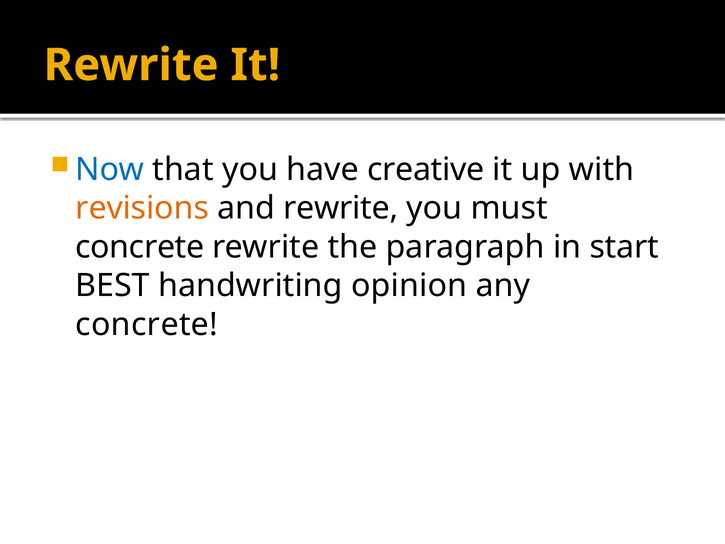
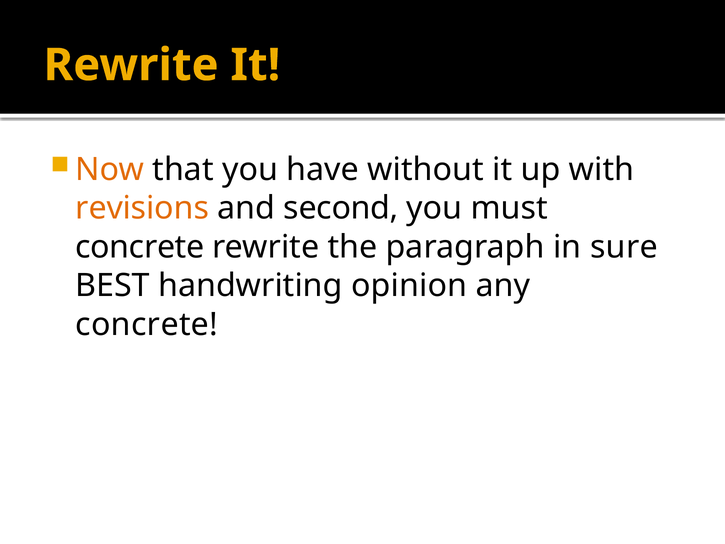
Now colour: blue -> orange
creative: creative -> without
and rewrite: rewrite -> second
start: start -> sure
